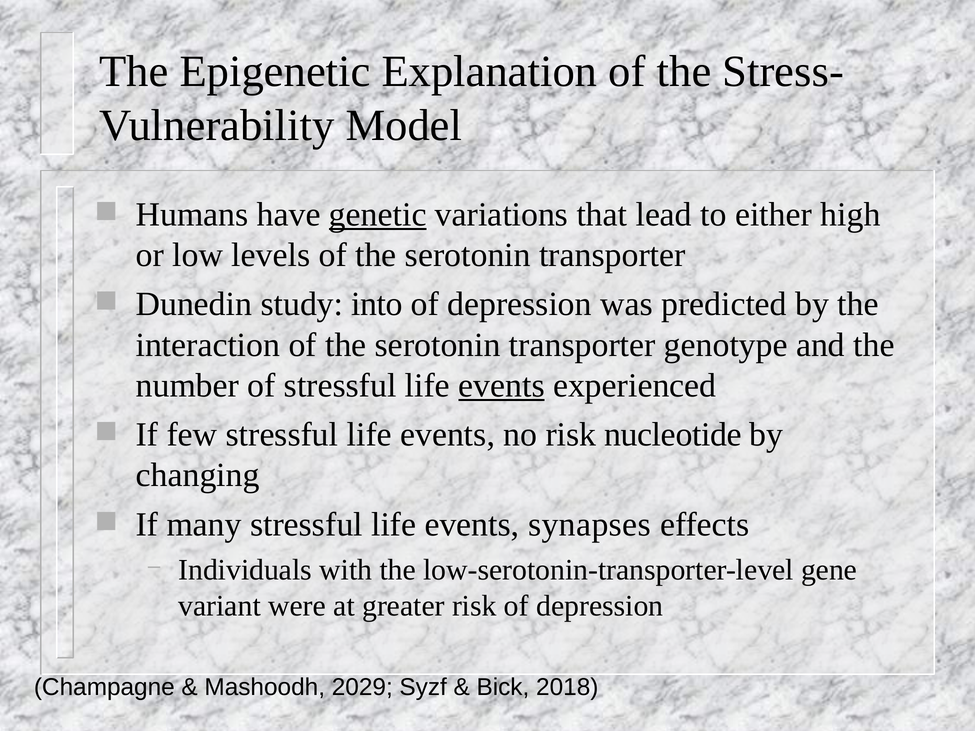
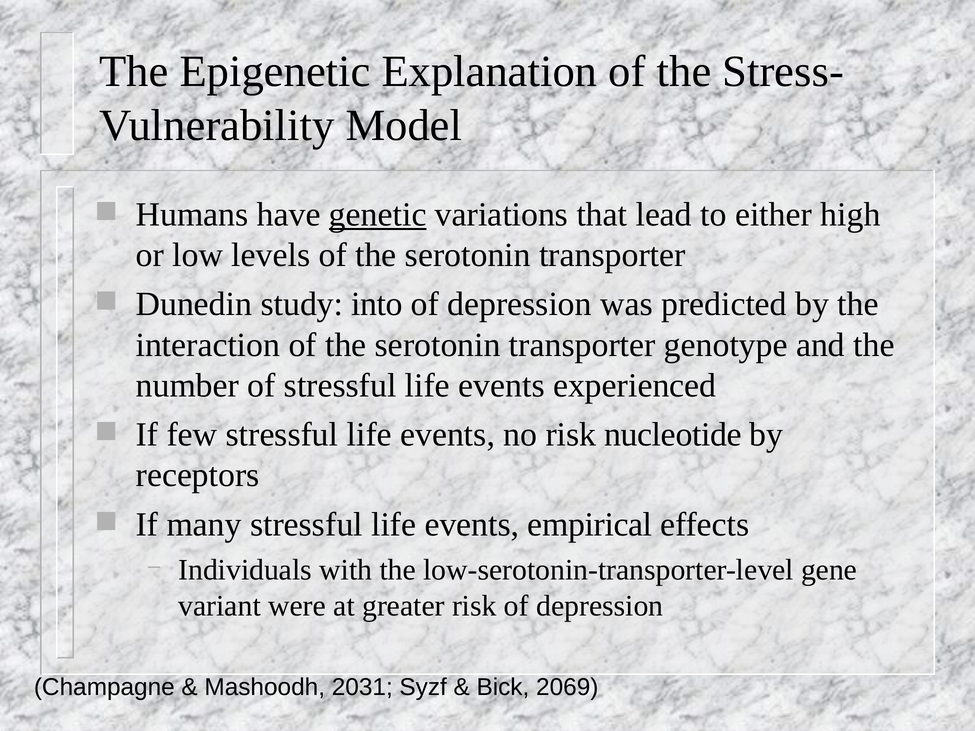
events at (502, 386) underline: present -> none
changing: changing -> receptors
synapses: synapses -> empirical
2029: 2029 -> 2031
2018: 2018 -> 2069
